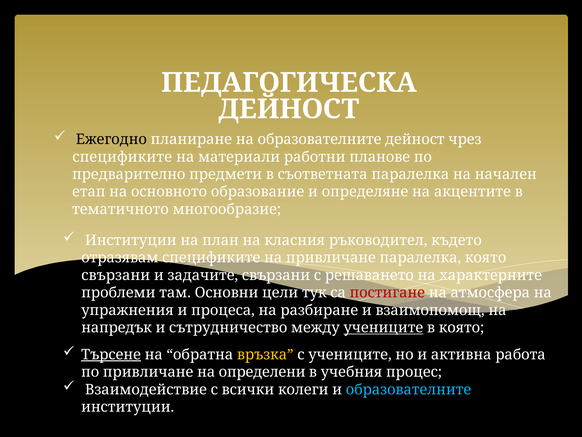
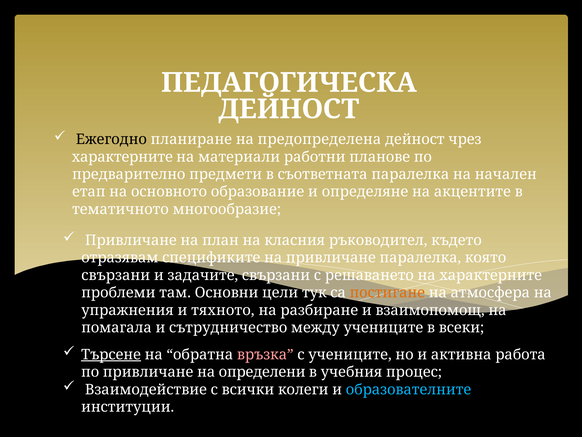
на образователните: образователните -> предопределена
спецификите at (122, 157): спецификите -> характерните
Институции at (131, 240): Институции -> Привличане
постигане colour: red -> orange
процеса: процеса -> тяхното
напредък: напредък -> помагала
учениците at (383, 327) underline: present -> none
в която: която -> всеки
връзка colour: yellow -> pink
